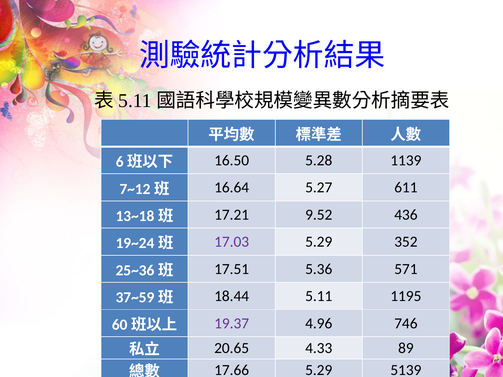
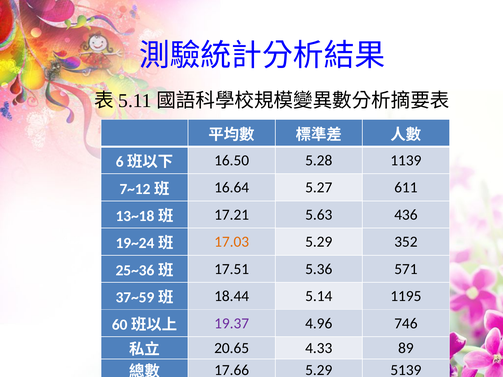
9.52: 9.52 -> 5.63
17.03 colour: purple -> orange
18.44 5.11: 5.11 -> 5.14
